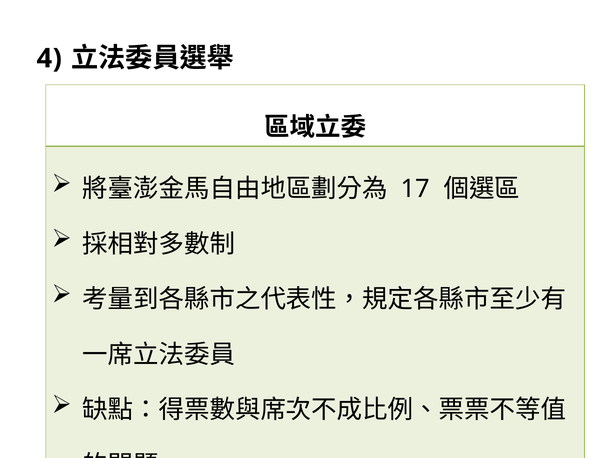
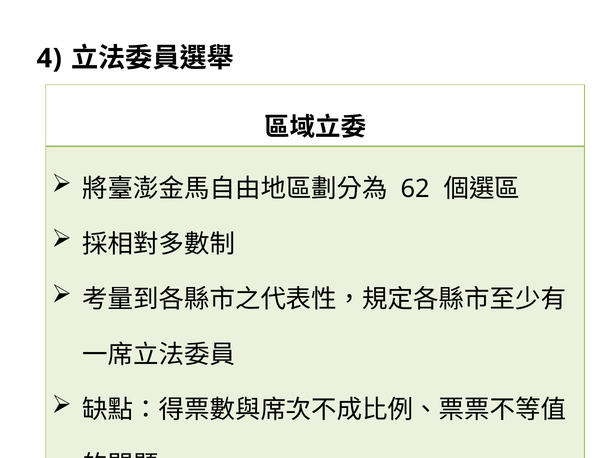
17: 17 -> 62
